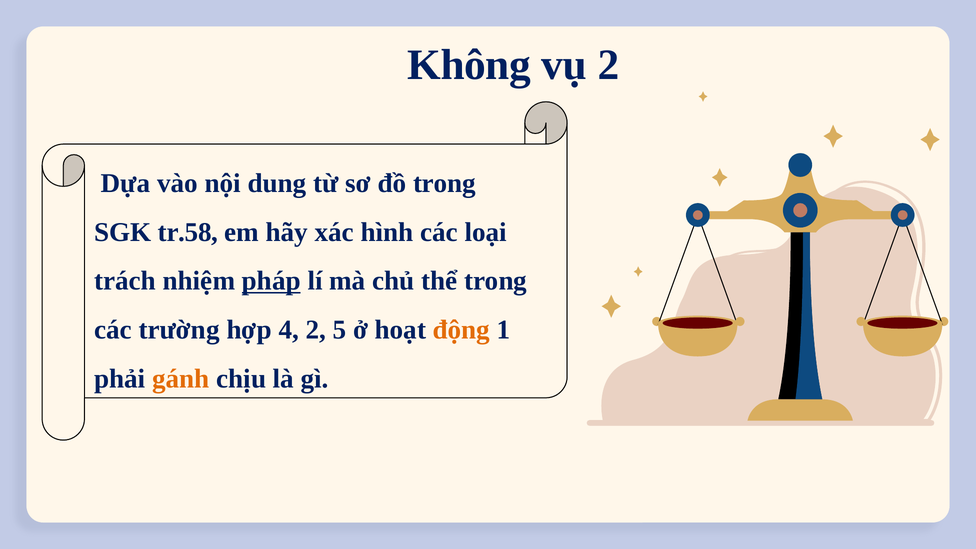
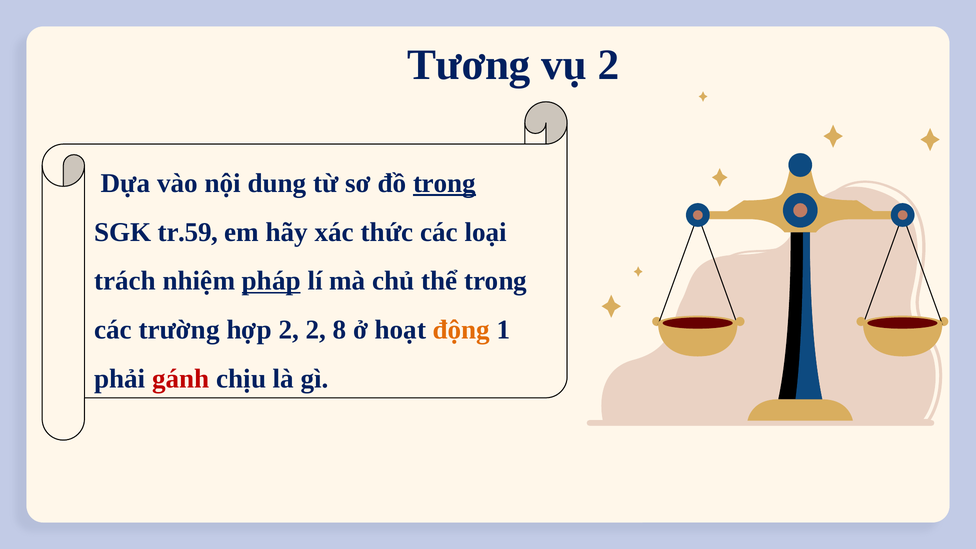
Không: Không -> Tương
trong at (445, 183) underline: none -> present
tr.58: tr.58 -> tr.59
hình: hình -> thức
hợp 4: 4 -> 2
5: 5 -> 8
gánh colour: orange -> red
